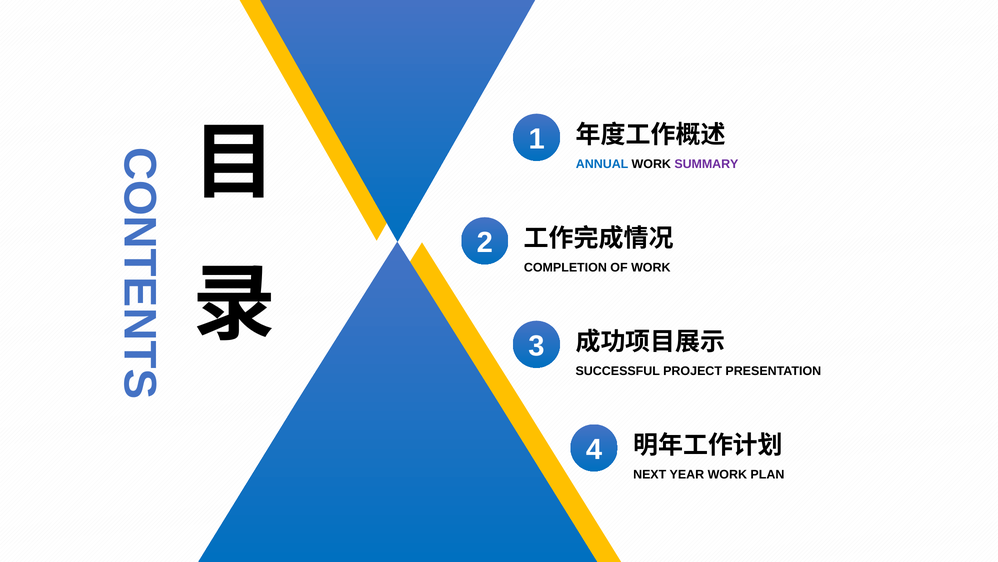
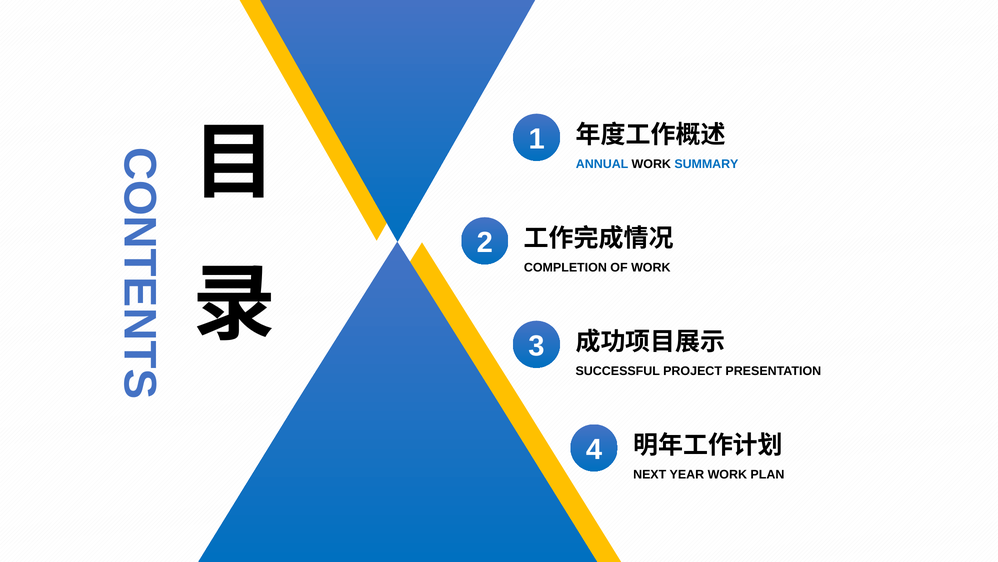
SUMMARY colour: purple -> blue
